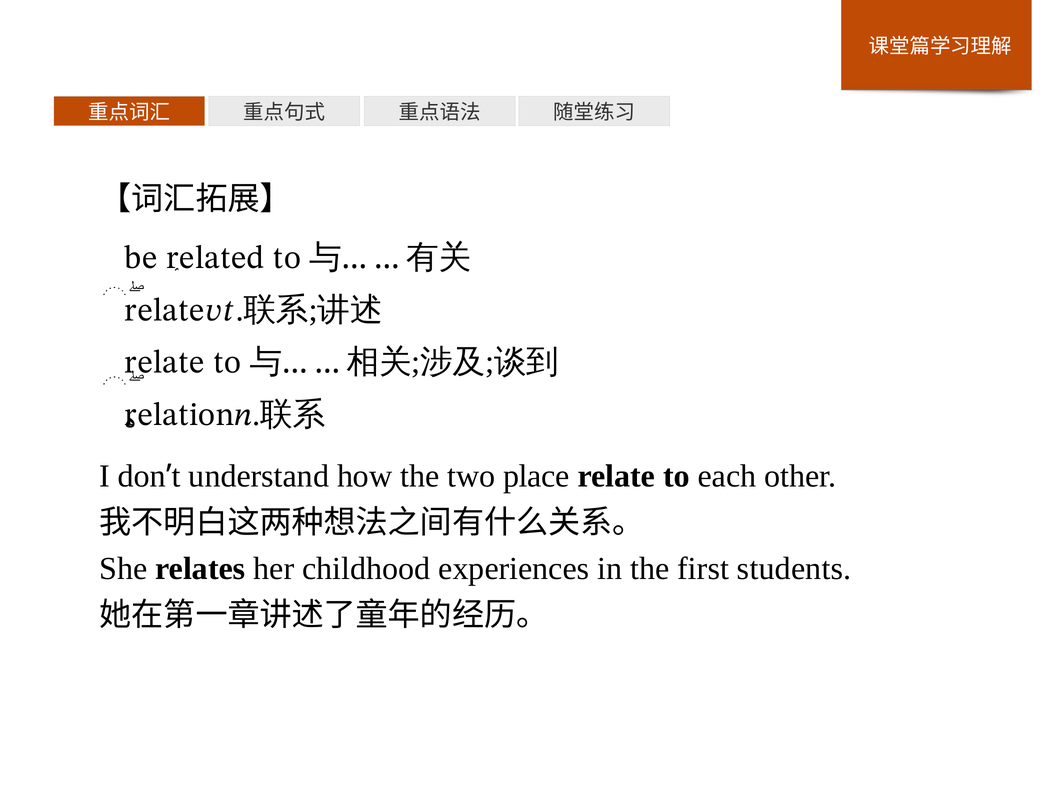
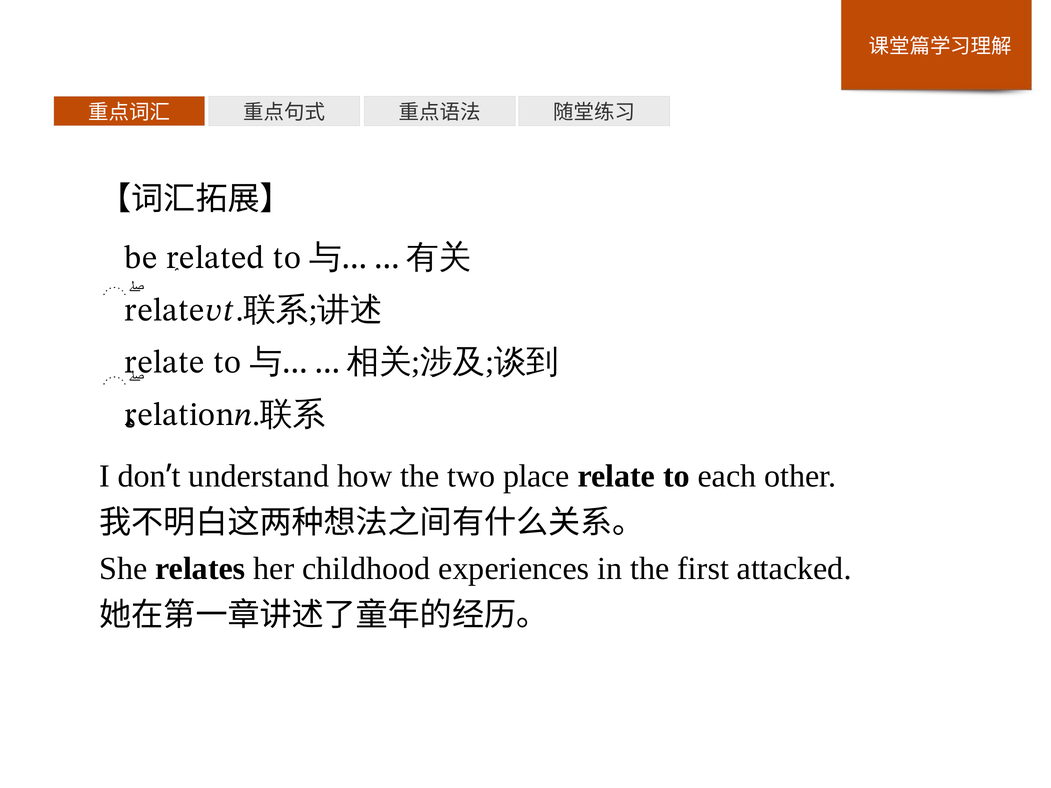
students: students -> attacked
